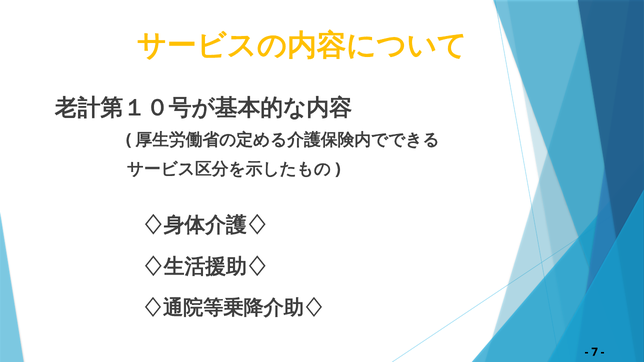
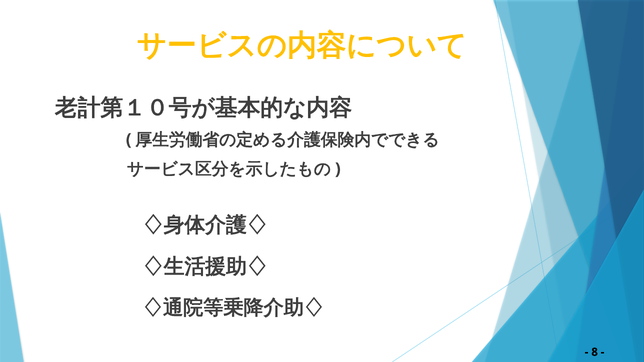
7: 7 -> 8
